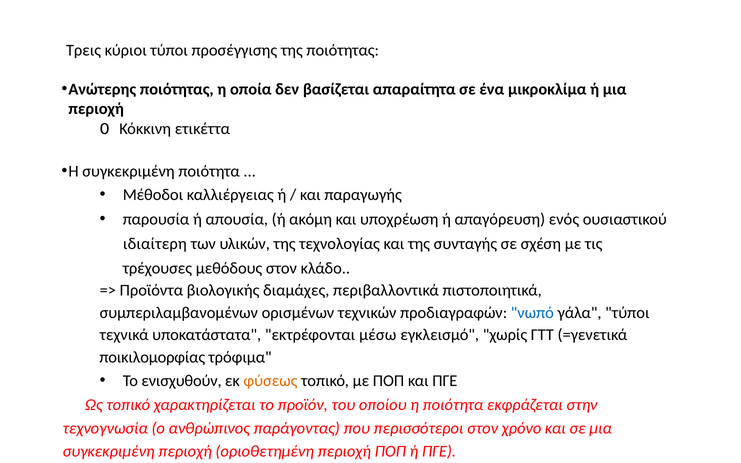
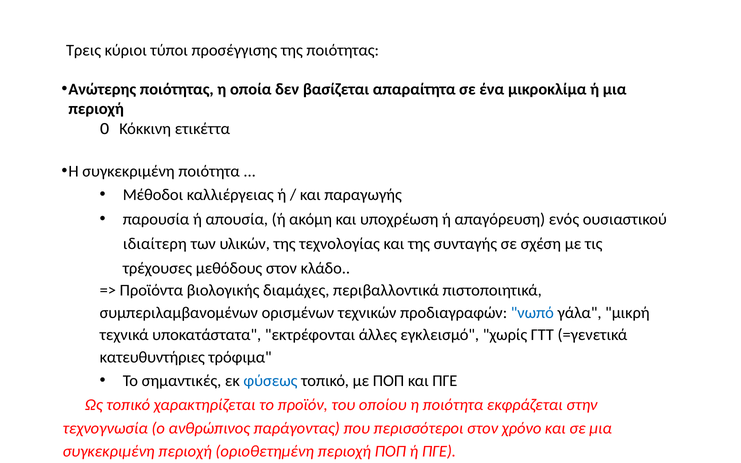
γάλα τύποι: τύποι -> μικρή
μέσω: μέσω -> άλλες
ποικιλομορφίας: ποικιλομορφίας -> κατευθυντήριες
ενισχυθούν: ενισχυθούν -> σημαντικές
φύσεως colour: orange -> blue
